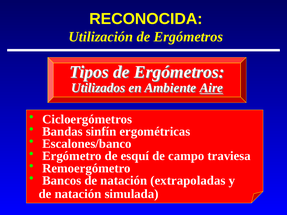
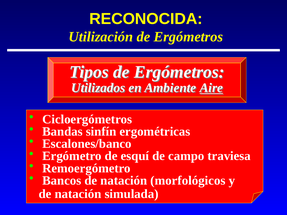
extrapoladas: extrapoladas -> morfológicos
